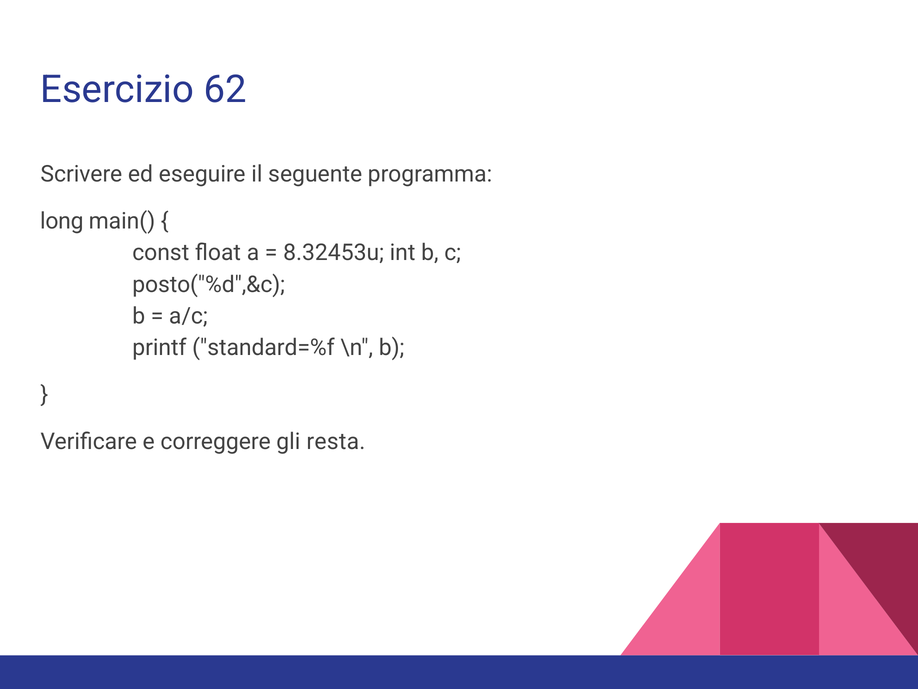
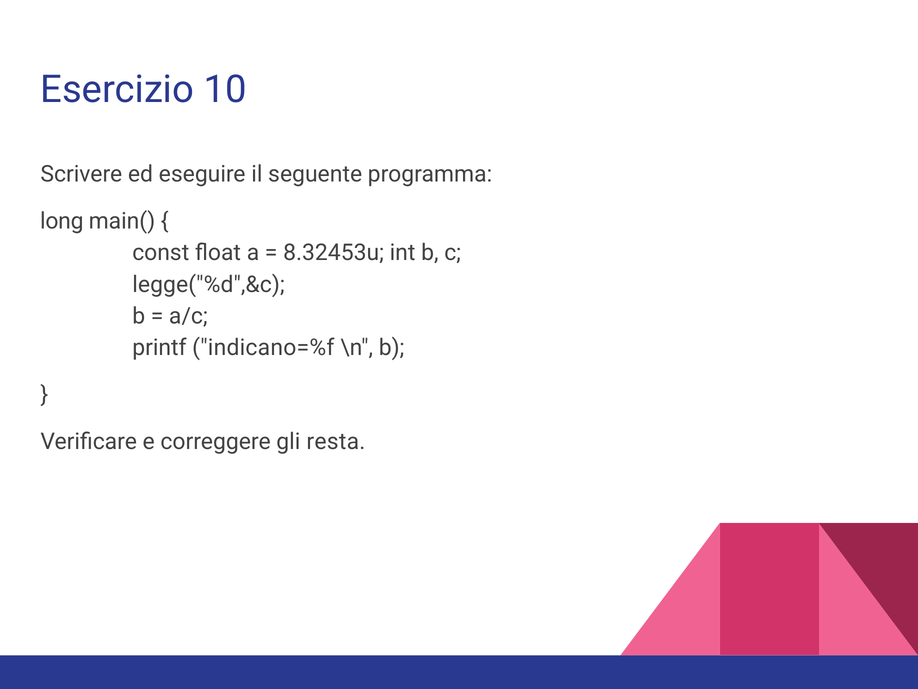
62: 62 -> 10
posto("%d",&c: posto("%d",&c -> legge("%d",&c
standard=%f: standard=%f -> indicano=%f
